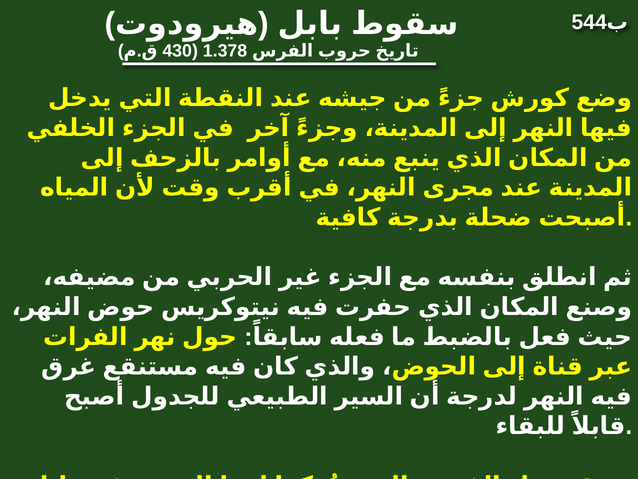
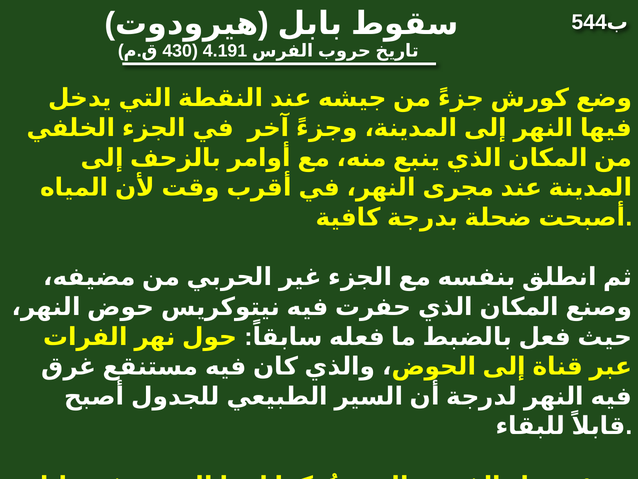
1.378: 1.378 -> 4.191
